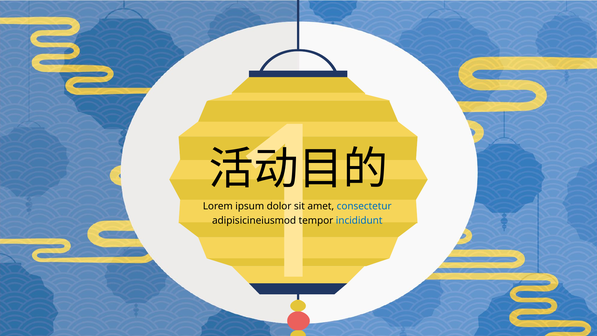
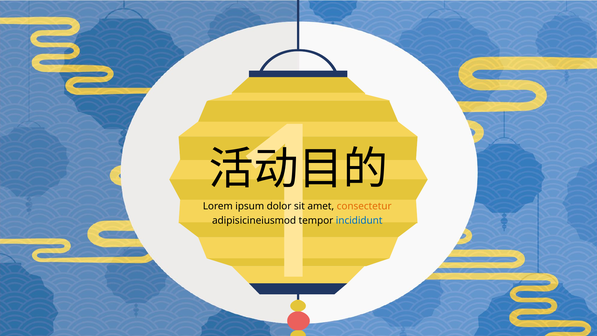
consectetur colour: blue -> orange
